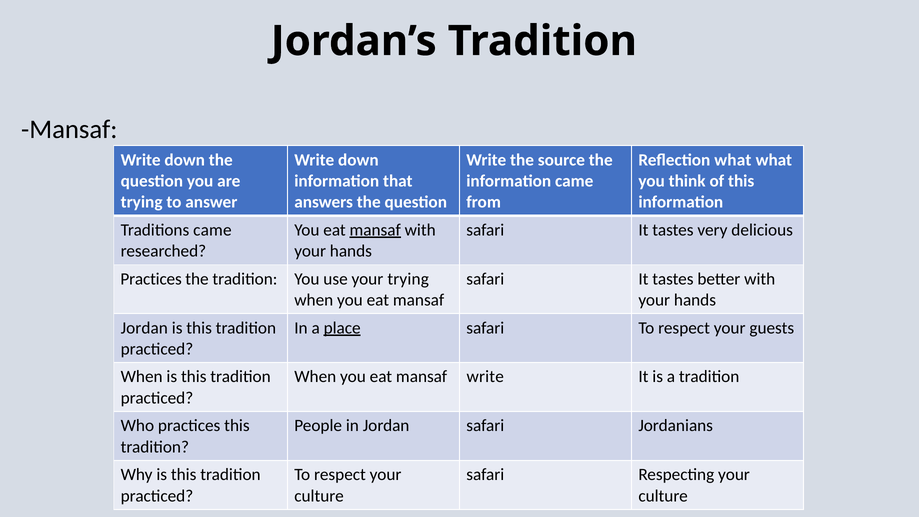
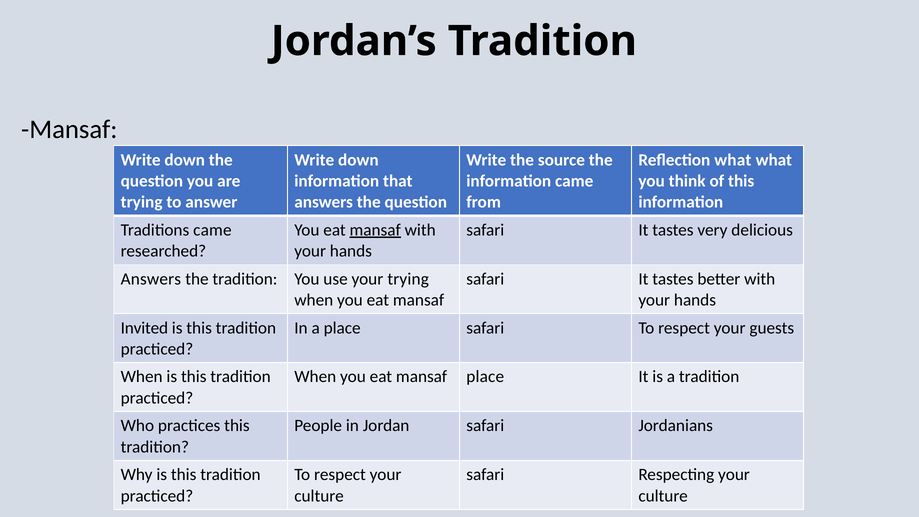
Practices at (151, 279): Practices -> Answers
Jordan at (144, 328): Jordan -> Invited
place at (342, 328) underline: present -> none
eat mansaf write: write -> place
